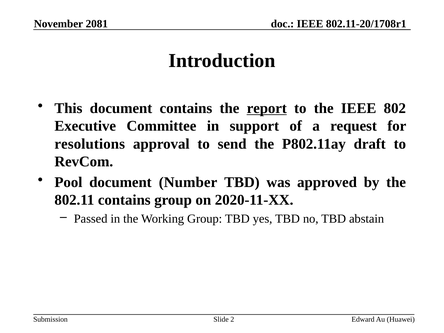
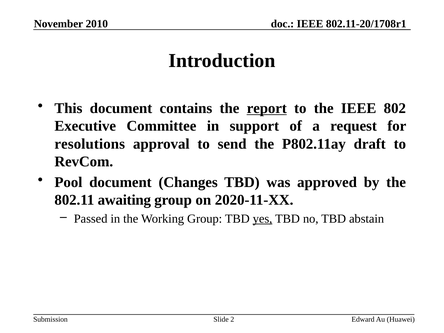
2081: 2081 -> 2010
Number: Number -> Changes
802.11 contains: contains -> awaiting
yes underline: none -> present
